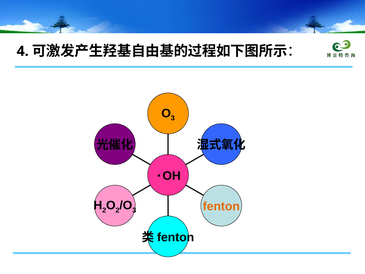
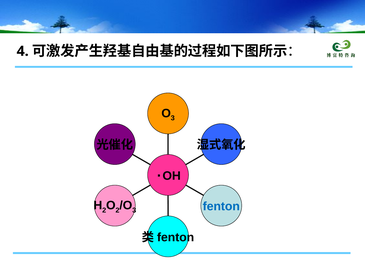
fenton colour: orange -> blue
